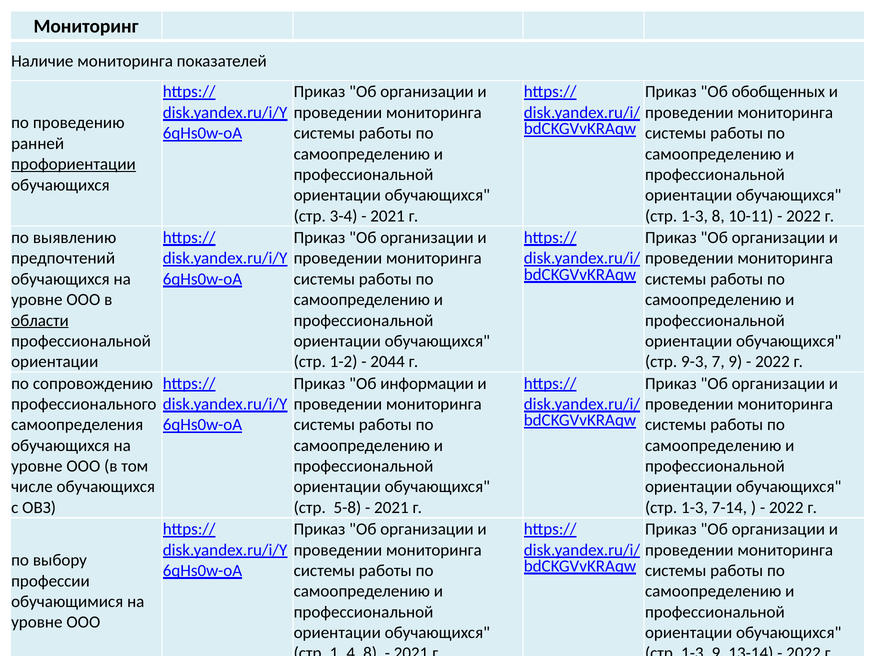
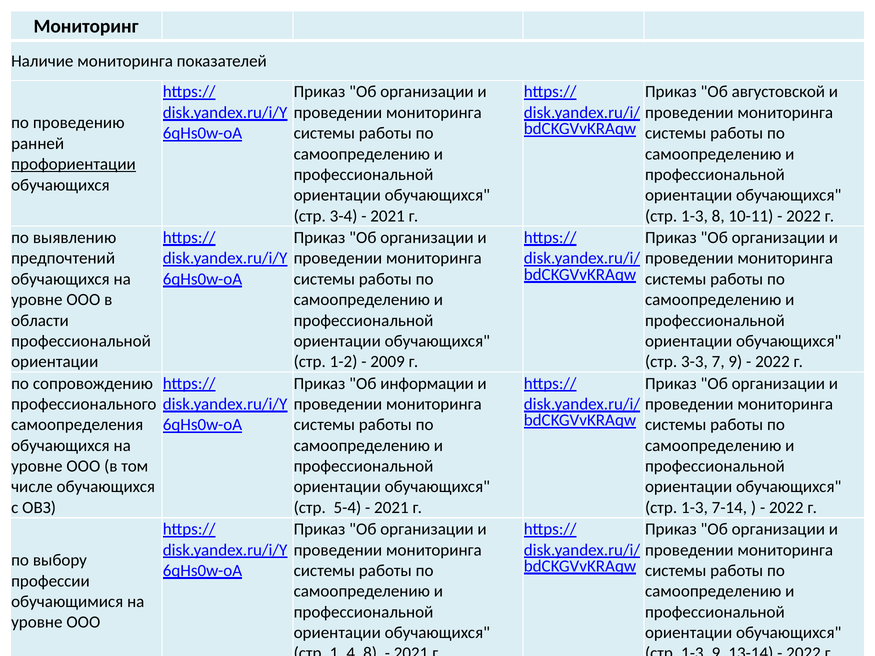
обобщенных: обобщенных -> августовской
области underline: present -> none
2044: 2044 -> 2009
9-3: 9-3 -> 3-3
5-8: 5-8 -> 5-4
